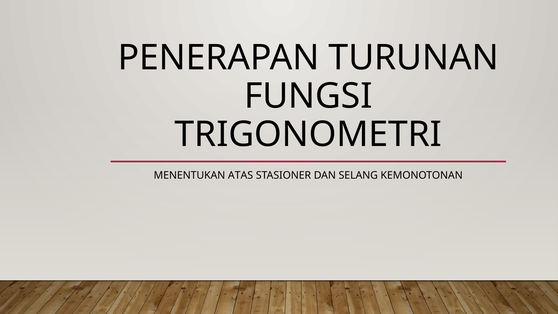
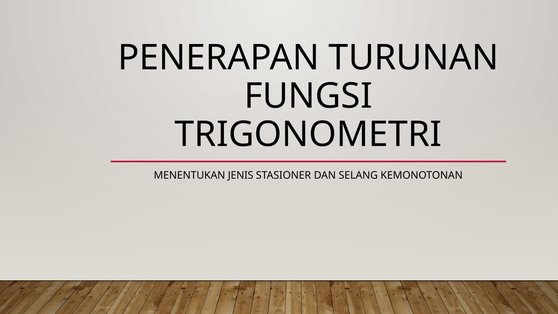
ATAS: ATAS -> JENIS
